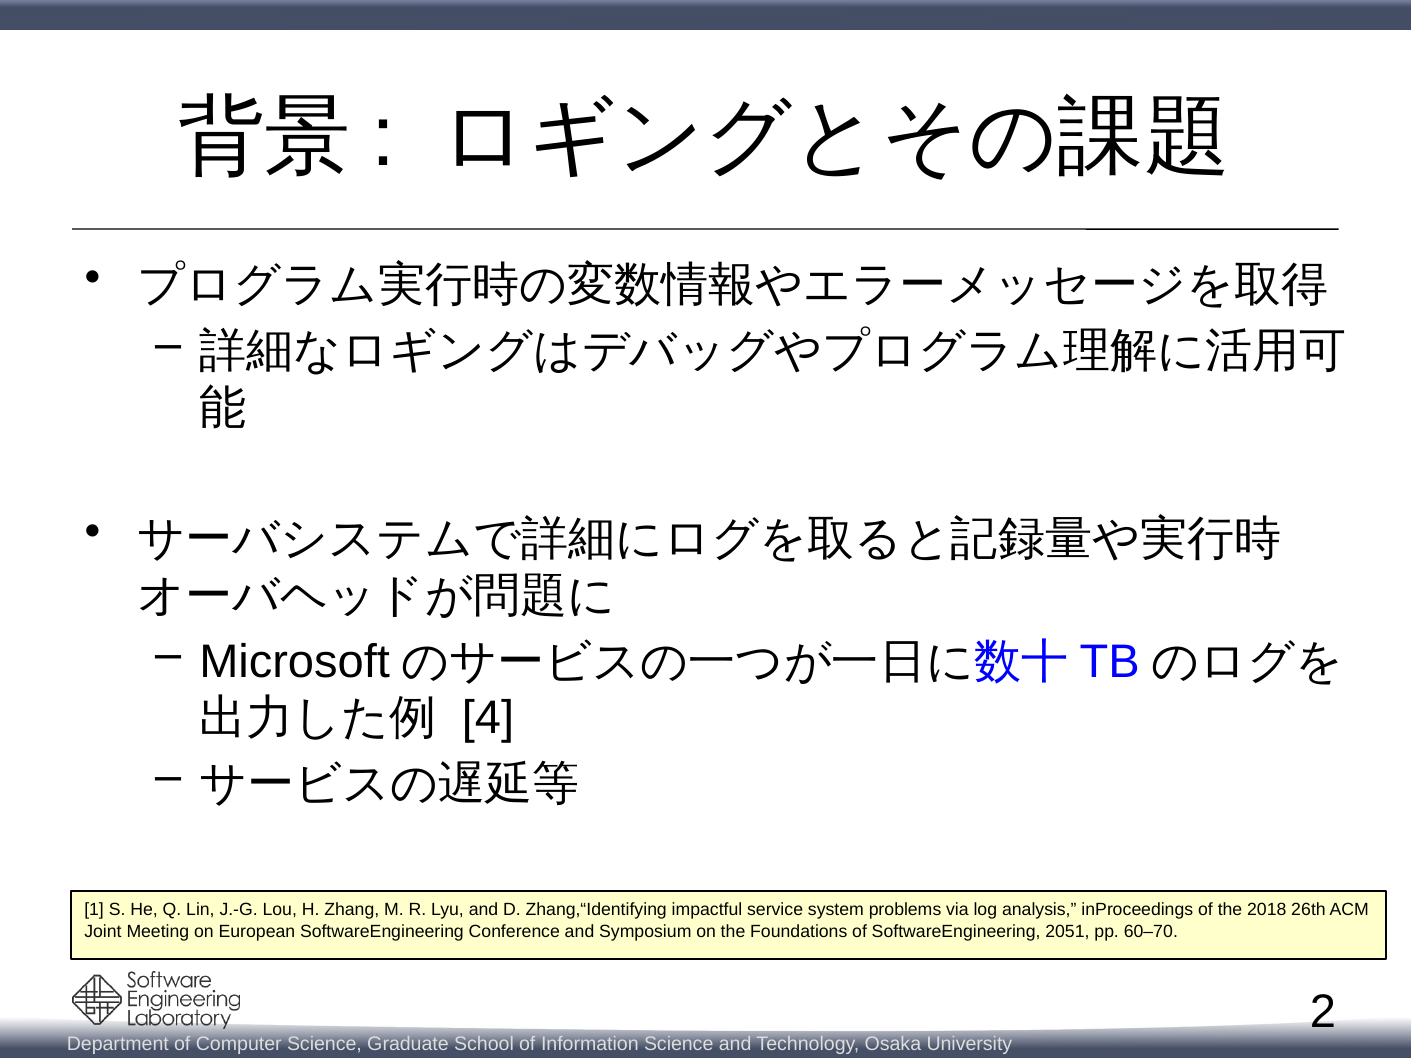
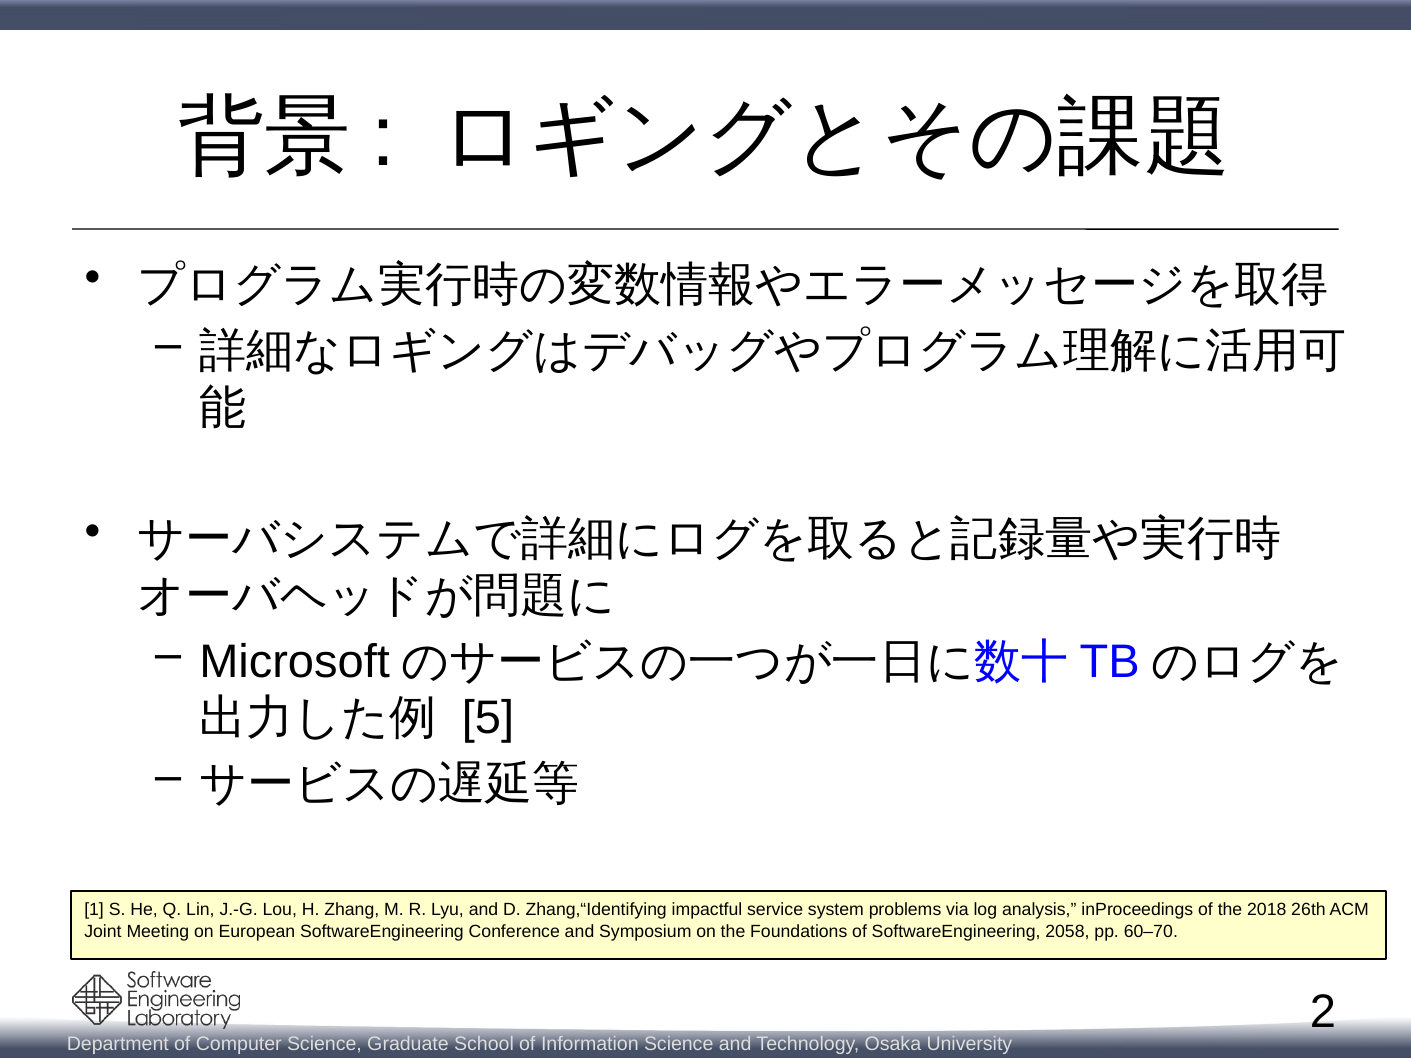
4: 4 -> 5
2051: 2051 -> 2058
